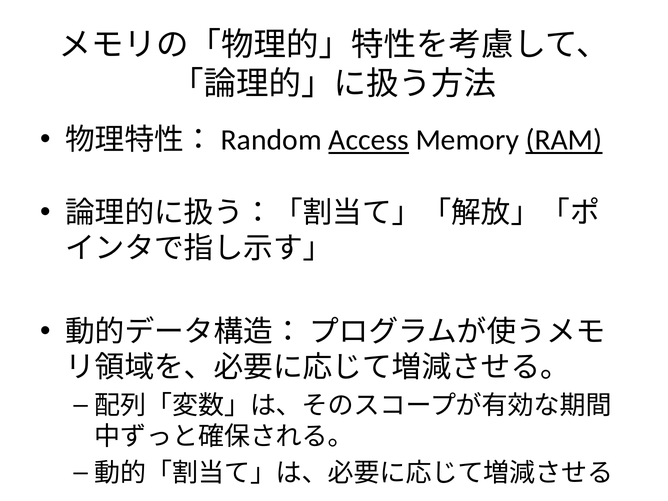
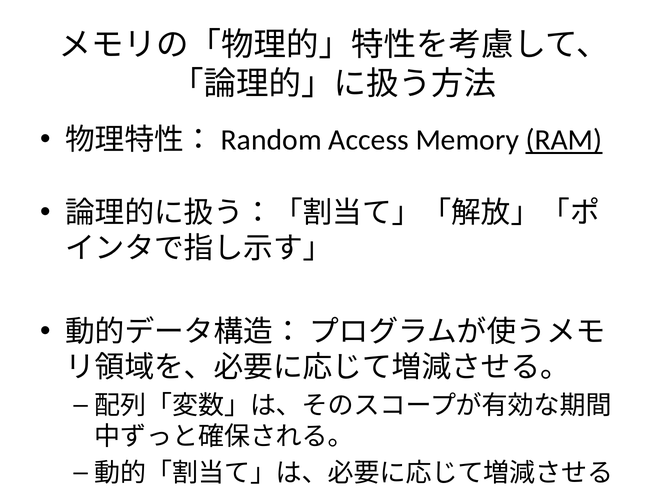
Access underline: present -> none
